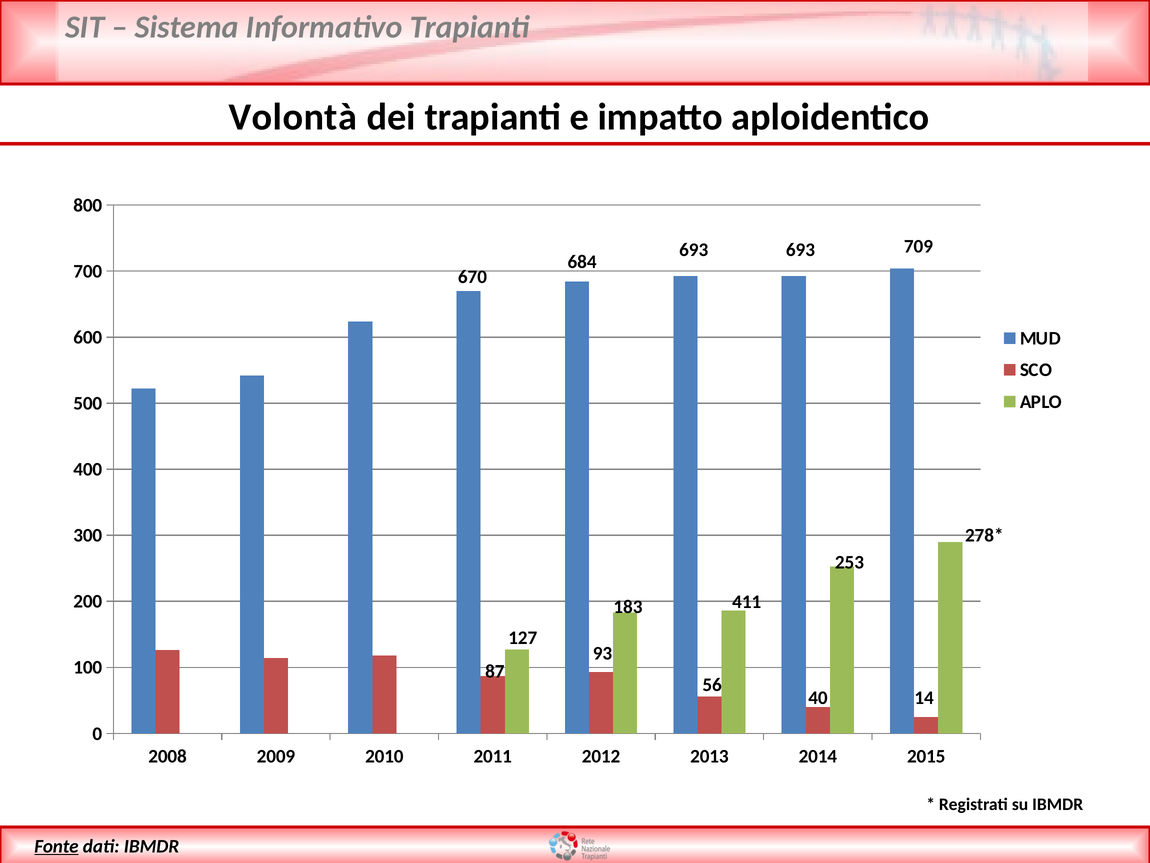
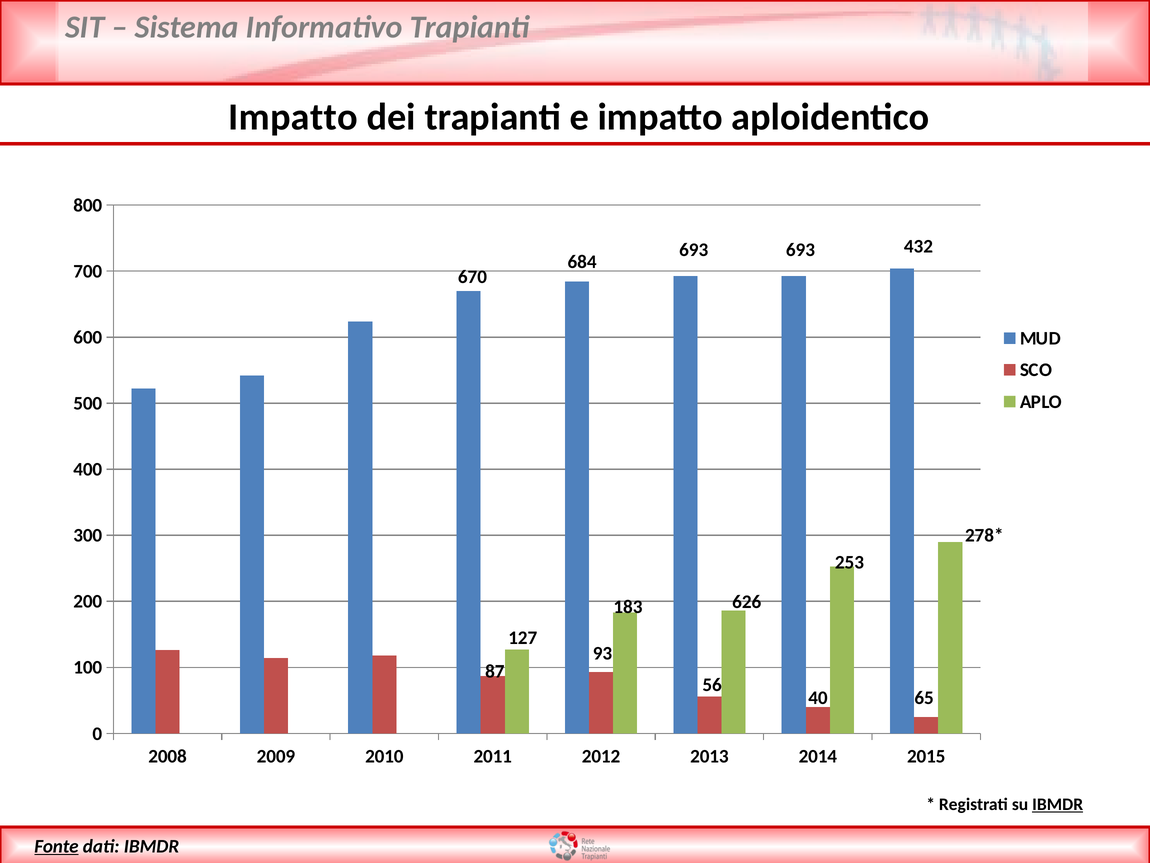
Volontà at (293, 117): Volontà -> Impatto
709: 709 -> 432
411: 411 -> 626
14: 14 -> 65
IBMDR at (1058, 804) underline: none -> present
